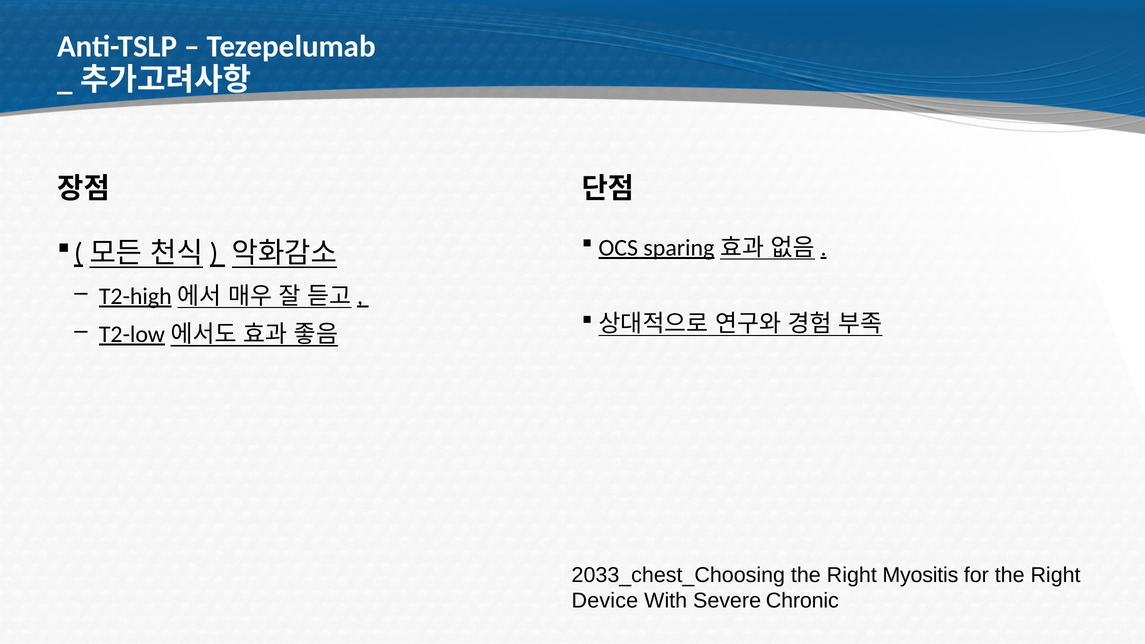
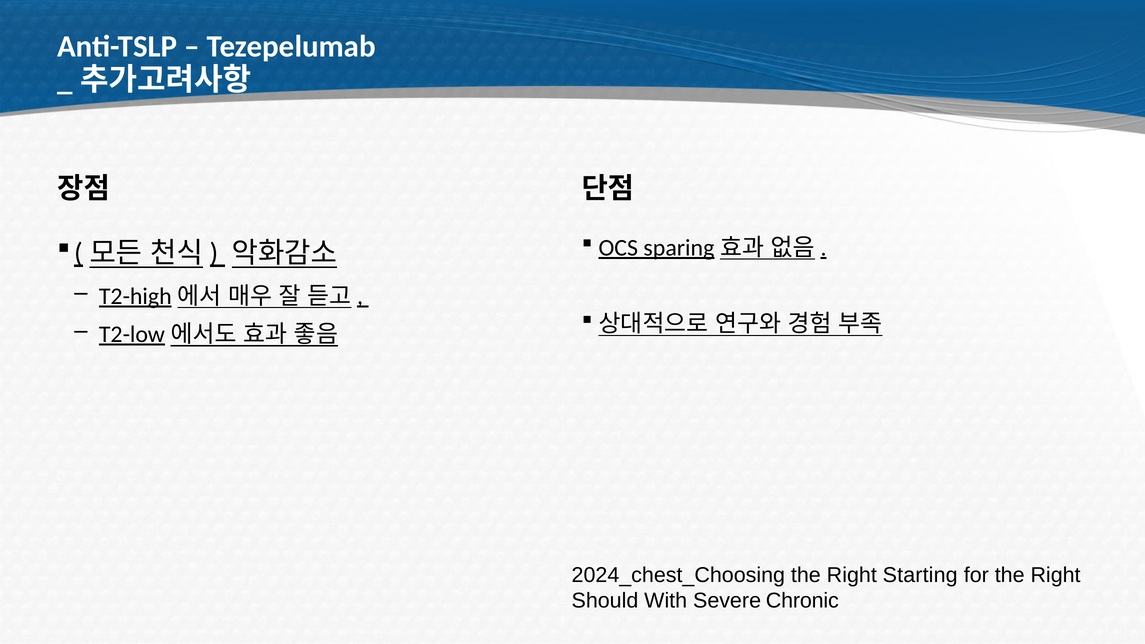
2033_chest_Choosing: 2033_chest_Choosing -> 2024_chest_Choosing
Myositis: Myositis -> Starting
Device: Device -> Should
